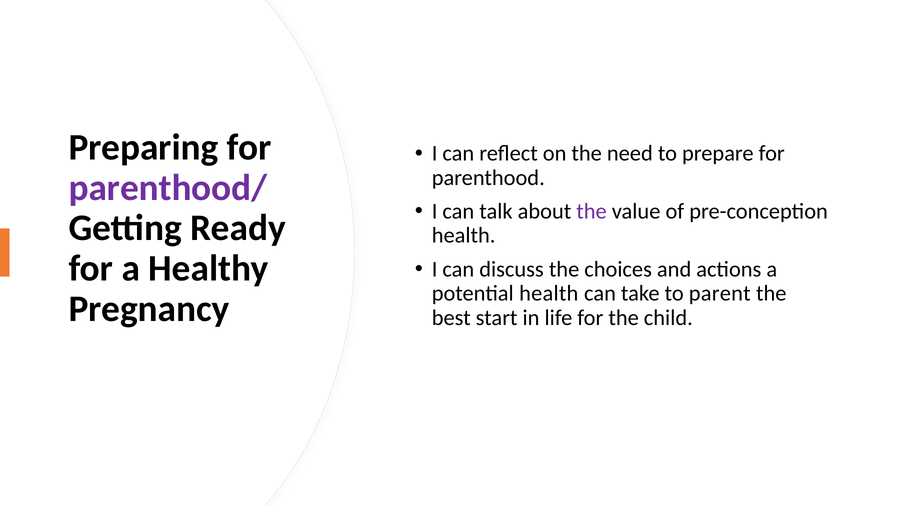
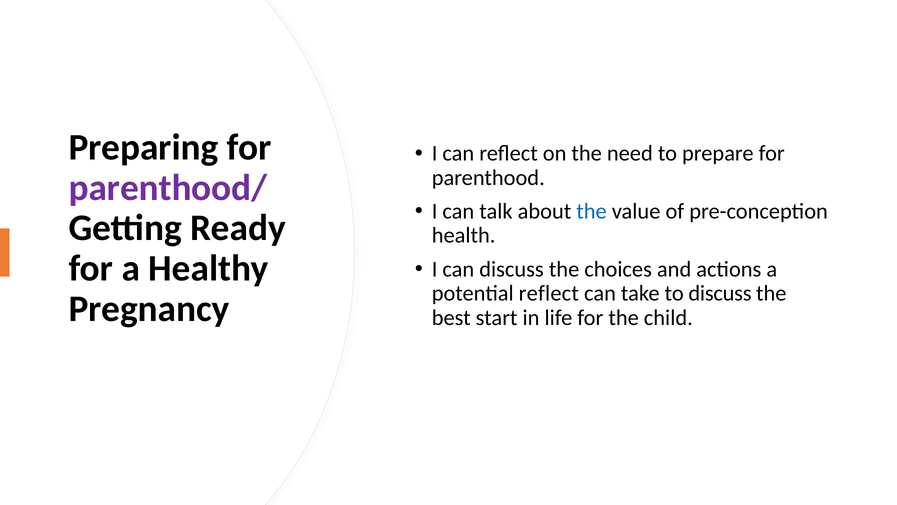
the at (592, 211) colour: purple -> blue
potential health: health -> reflect
to parent: parent -> discuss
